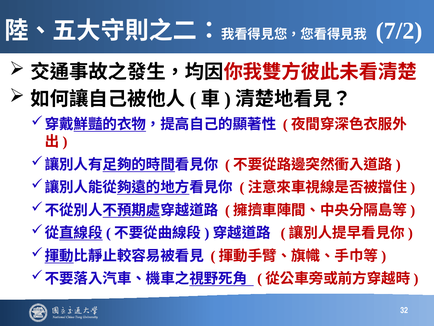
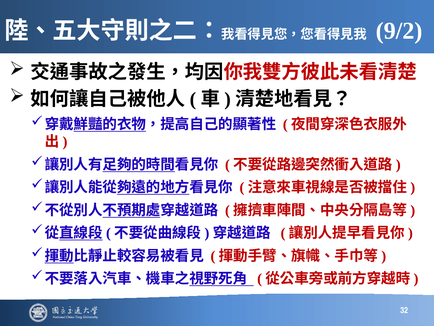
7/2: 7/2 -> 9/2
